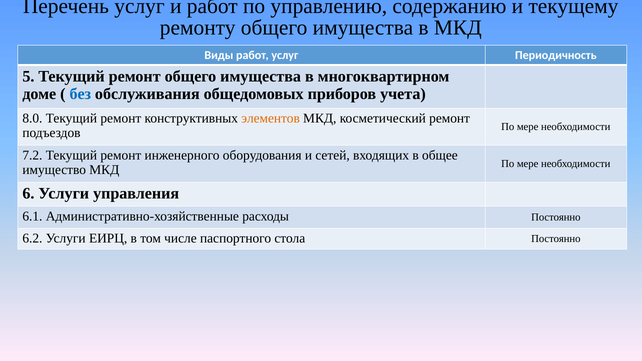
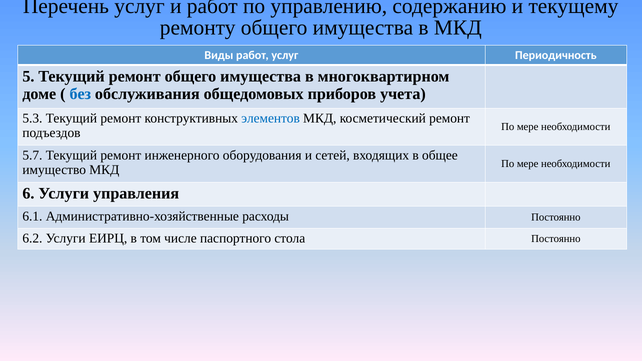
8.0: 8.0 -> 5.3
элементов colour: orange -> blue
7.2: 7.2 -> 5.7
